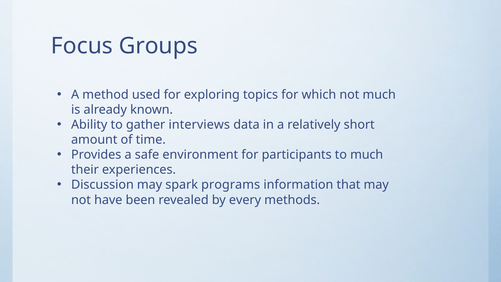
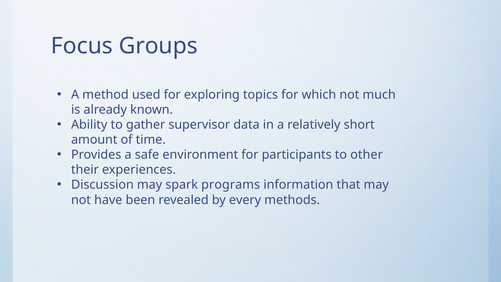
interviews: interviews -> supervisor
to much: much -> other
